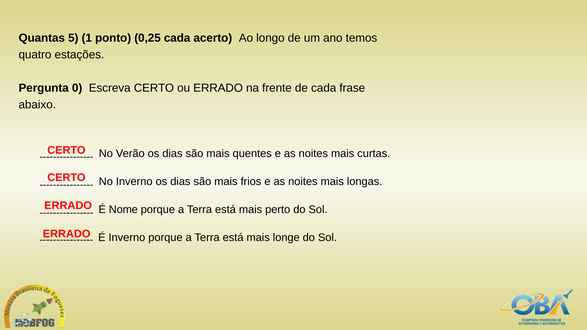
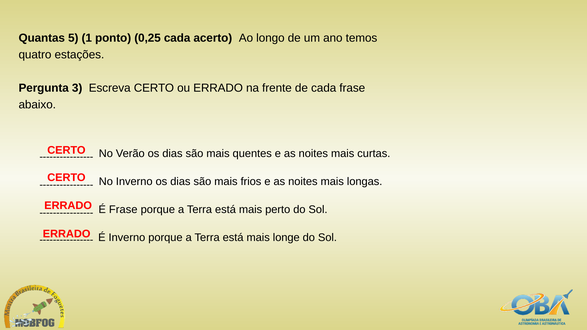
0: 0 -> 3
É Nome: Nome -> Frase
